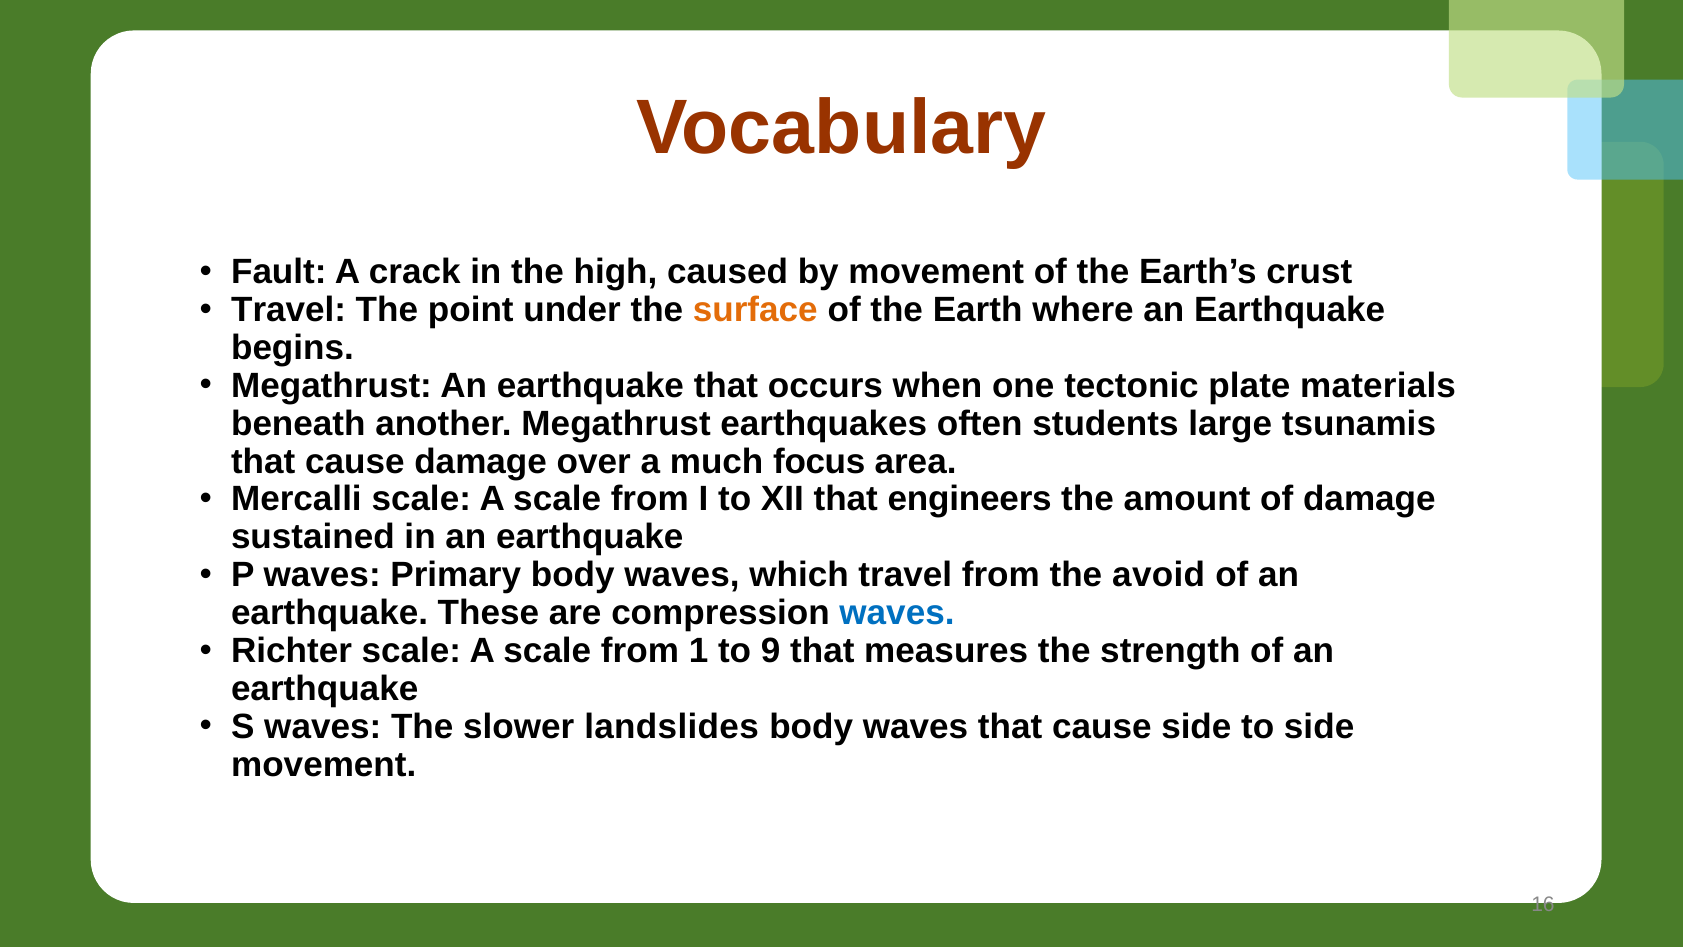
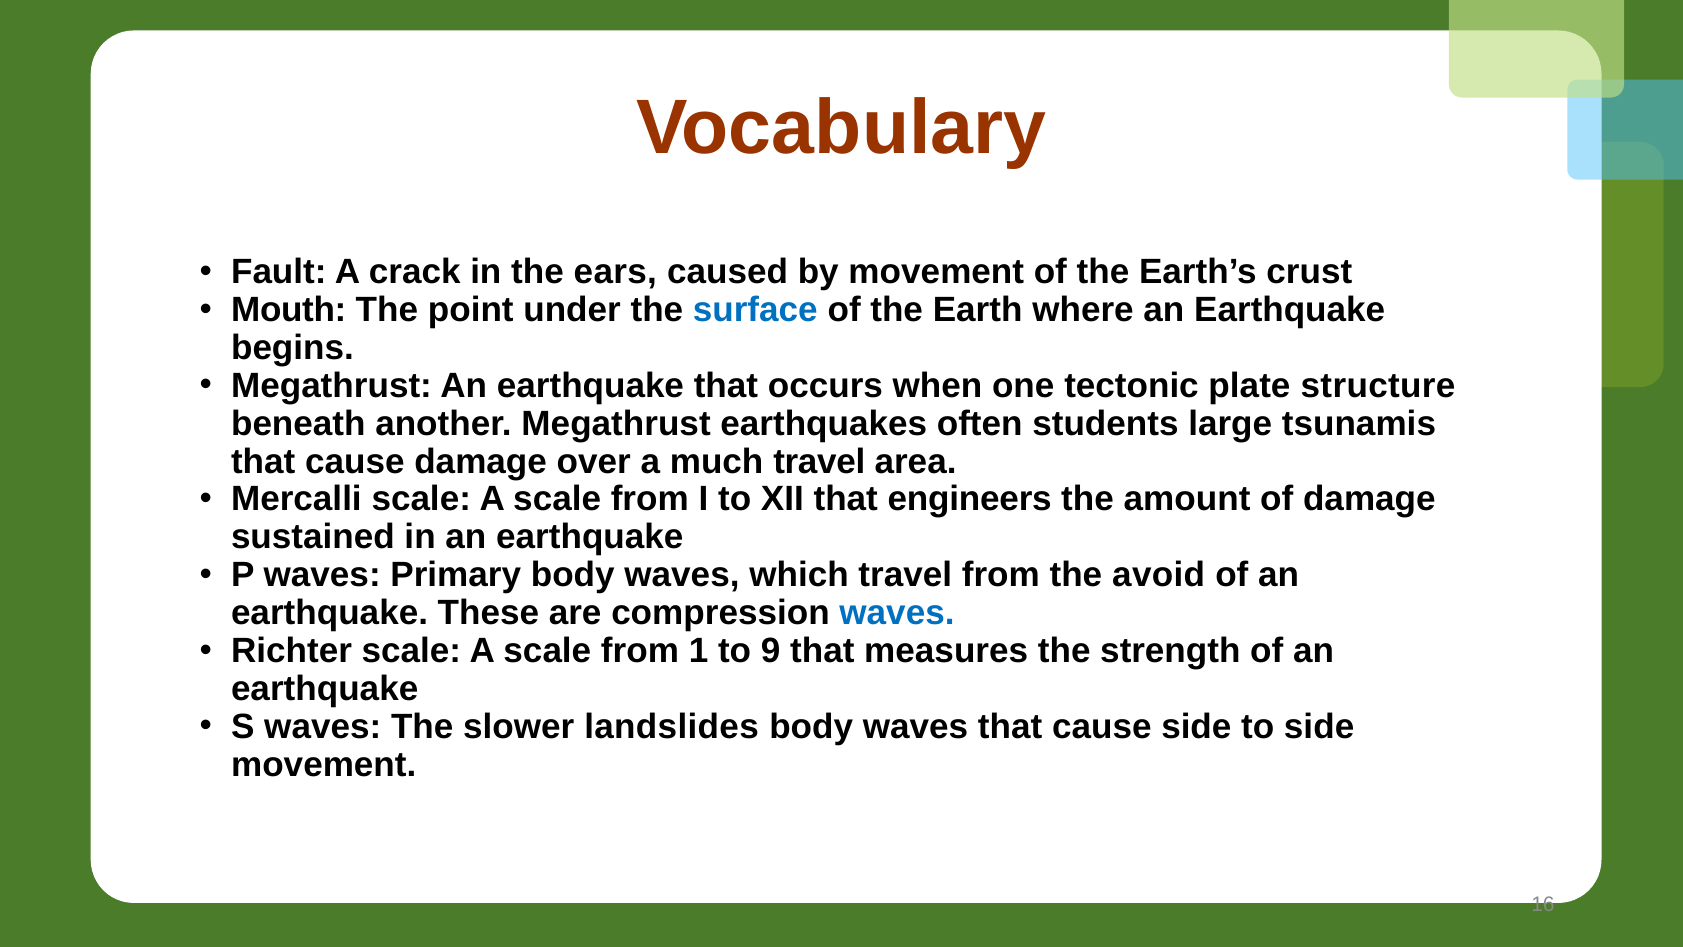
high: high -> ears
Travel at (289, 310): Travel -> Mouth
surface colour: orange -> blue
materials: materials -> structure
much focus: focus -> travel
